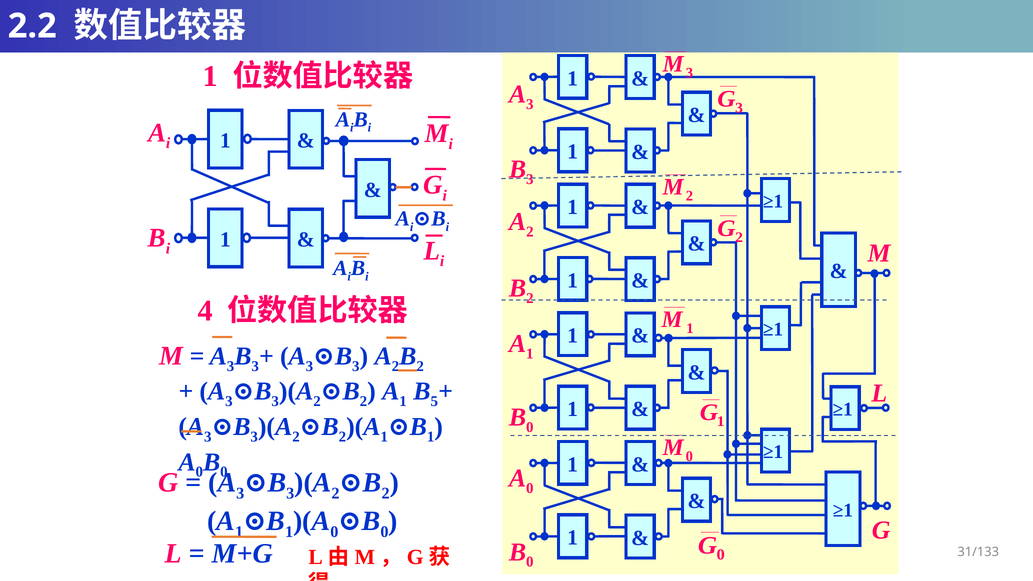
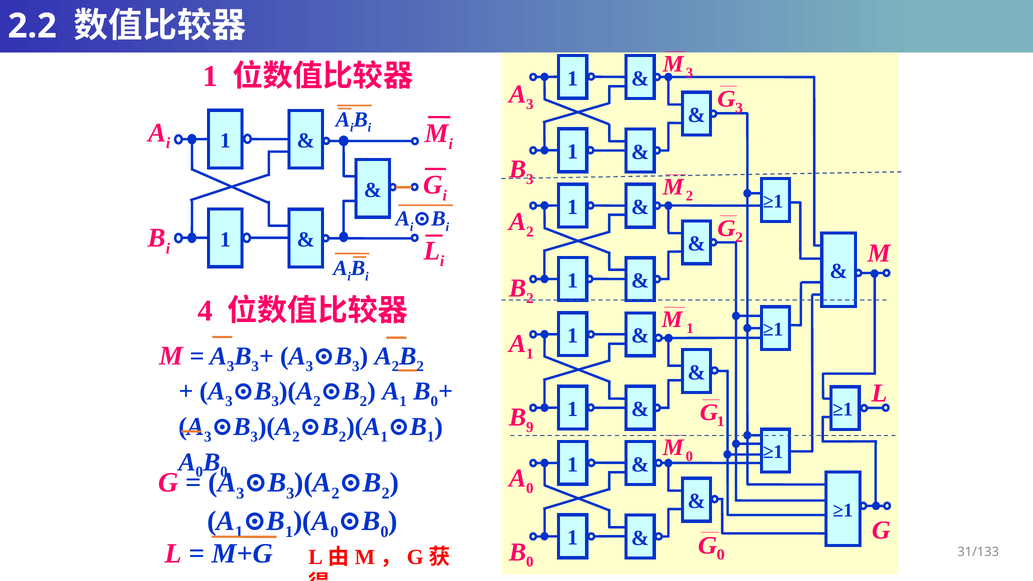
5 at (434, 402): 5 -> 0
0 at (530, 427): 0 -> 9
